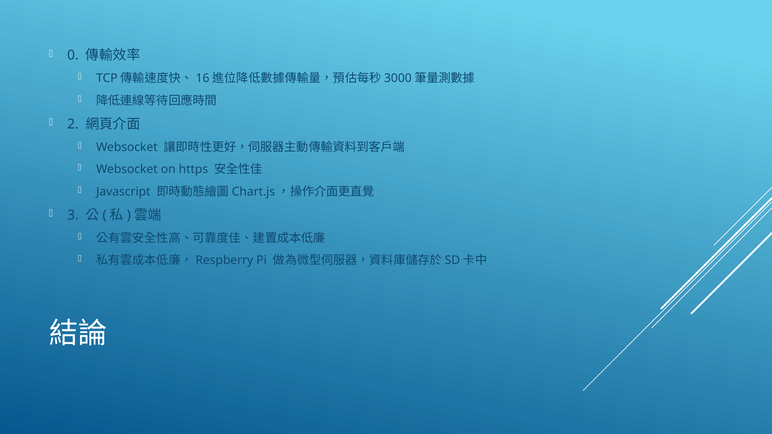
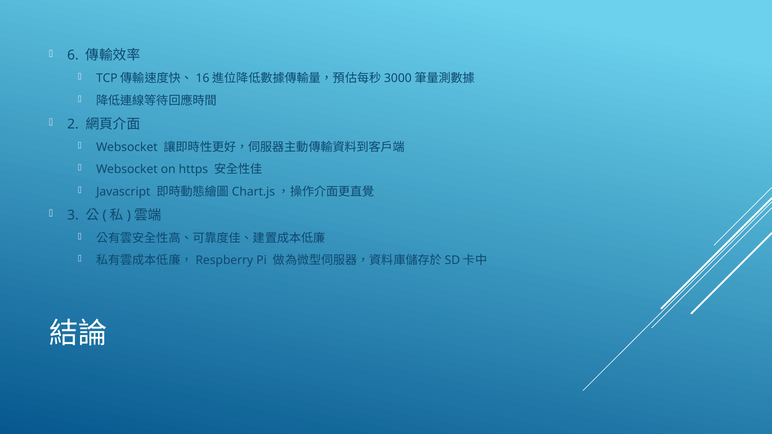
0: 0 -> 6
